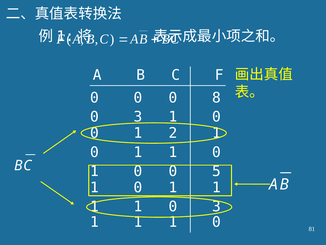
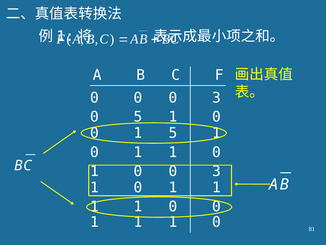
0 0 0 8: 8 -> 3
3 at (138, 117): 3 -> 5
1 2: 2 -> 5
1 0 0 5: 5 -> 3
1 1 0 3: 3 -> 0
